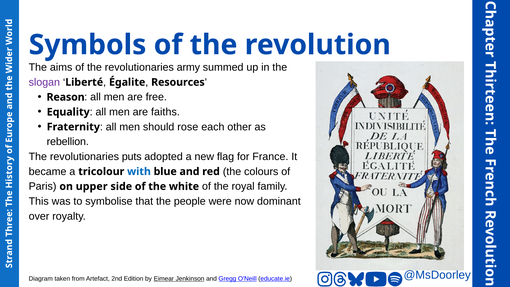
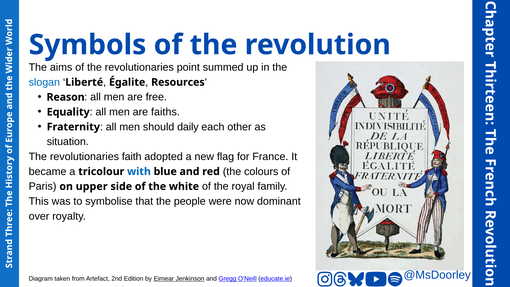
army: army -> point
slogan colour: purple -> blue
rose: rose -> daily
rebellion: rebellion -> situation
puts: puts -> faith
